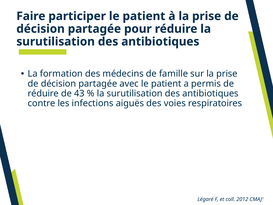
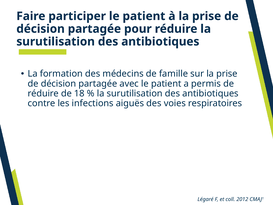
43: 43 -> 18
